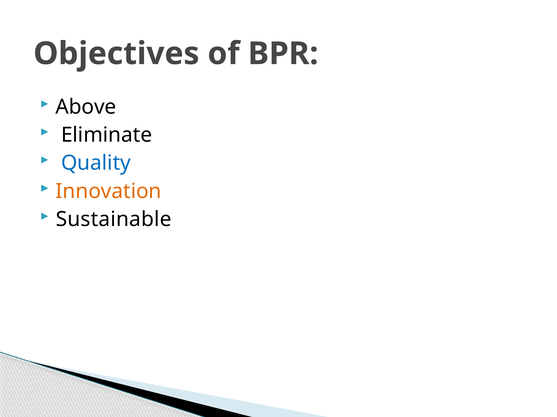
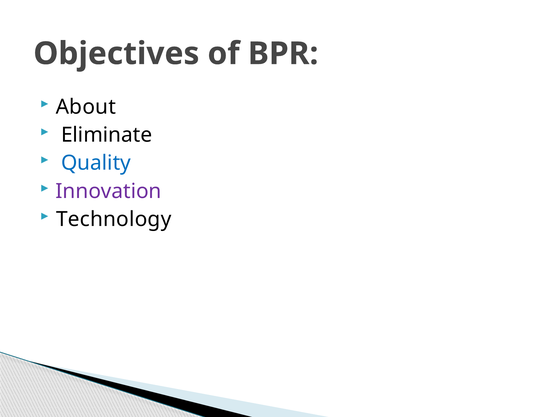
Above: Above -> About
Innovation colour: orange -> purple
Sustainable: Sustainable -> Technology
